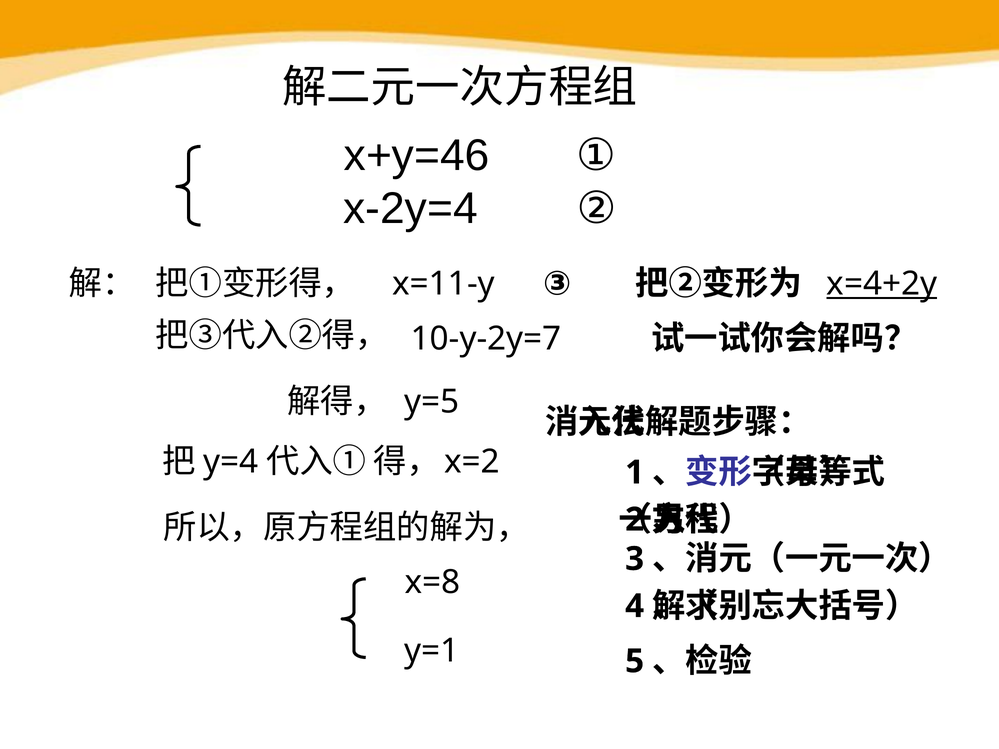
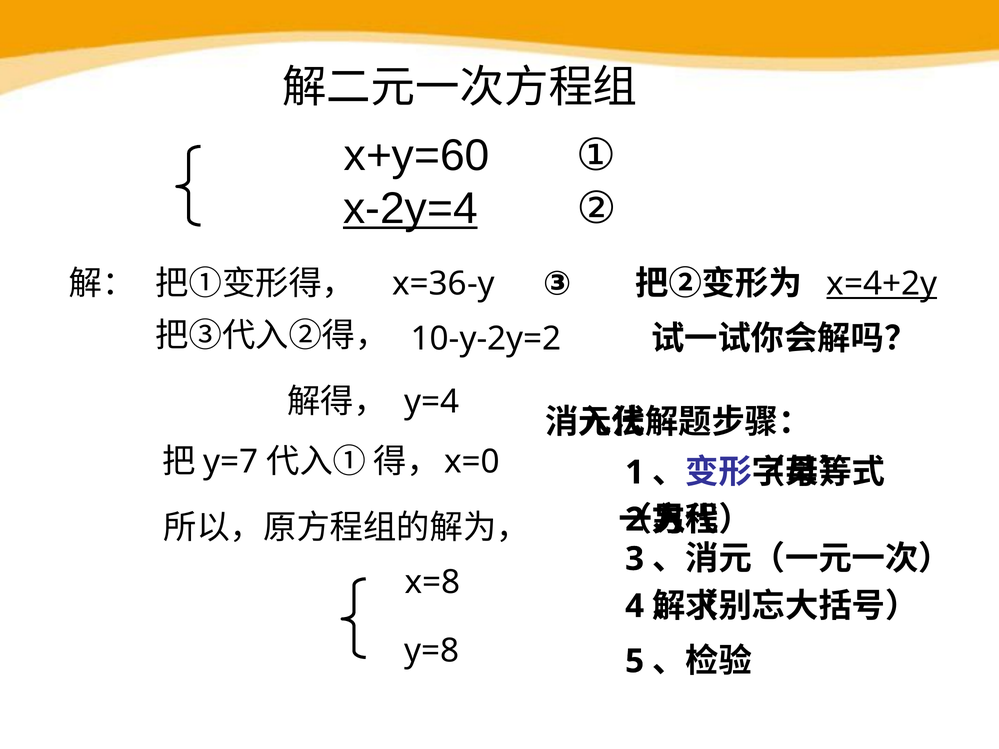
x+y=46: x+y=46 -> x+y=60
x-2y=4 underline: none -> present
x=11-y: x=11-y -> x=36-y
10-y-2y=7: 10-y-2y=7 -> 10-y-2y=2
y=5: y=5 -> y=4
y=4: y=4 -> y=7
x=2: x=2 -> x=0
y=1: y=1 -> y=8
